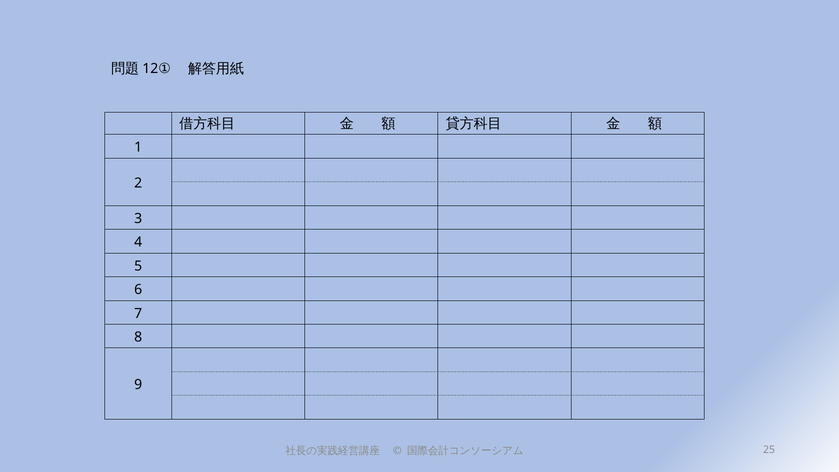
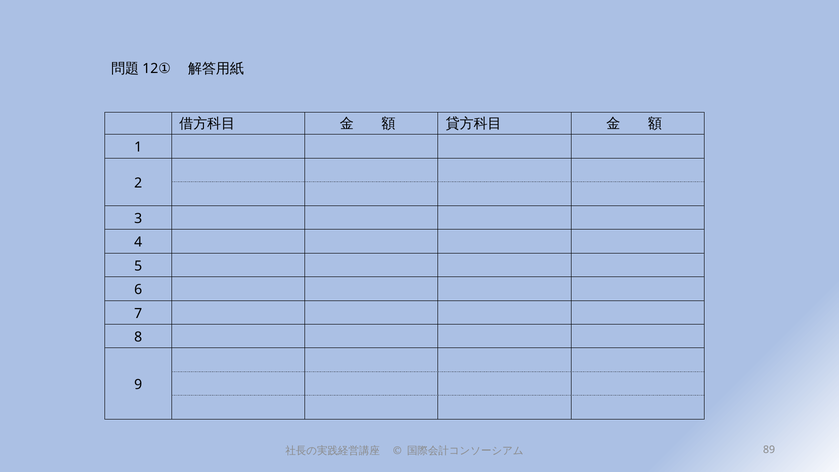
25: 25 -> 89
